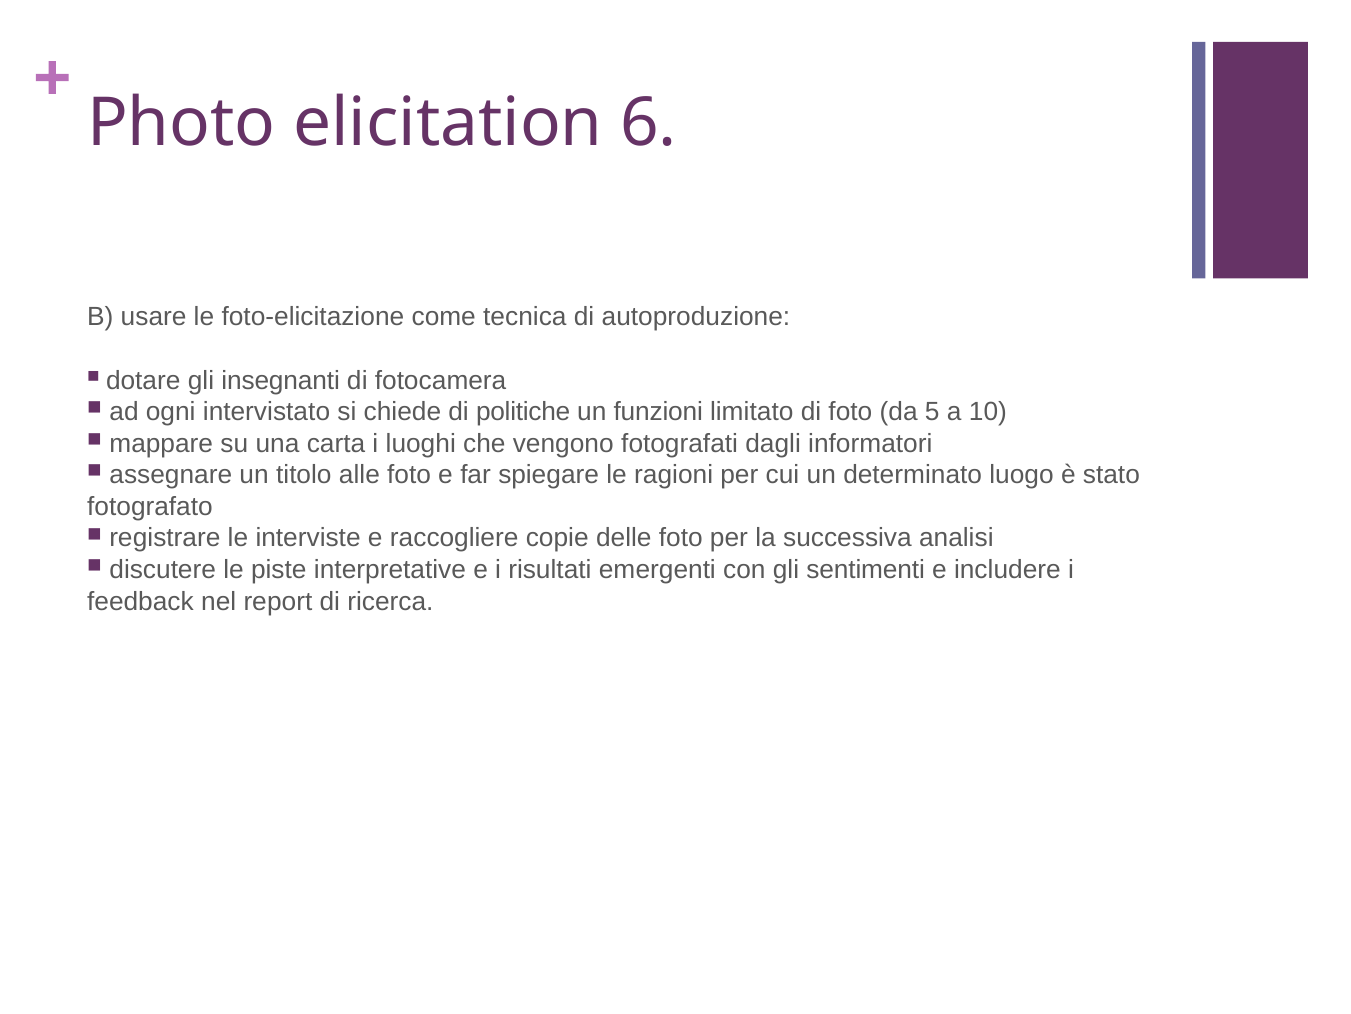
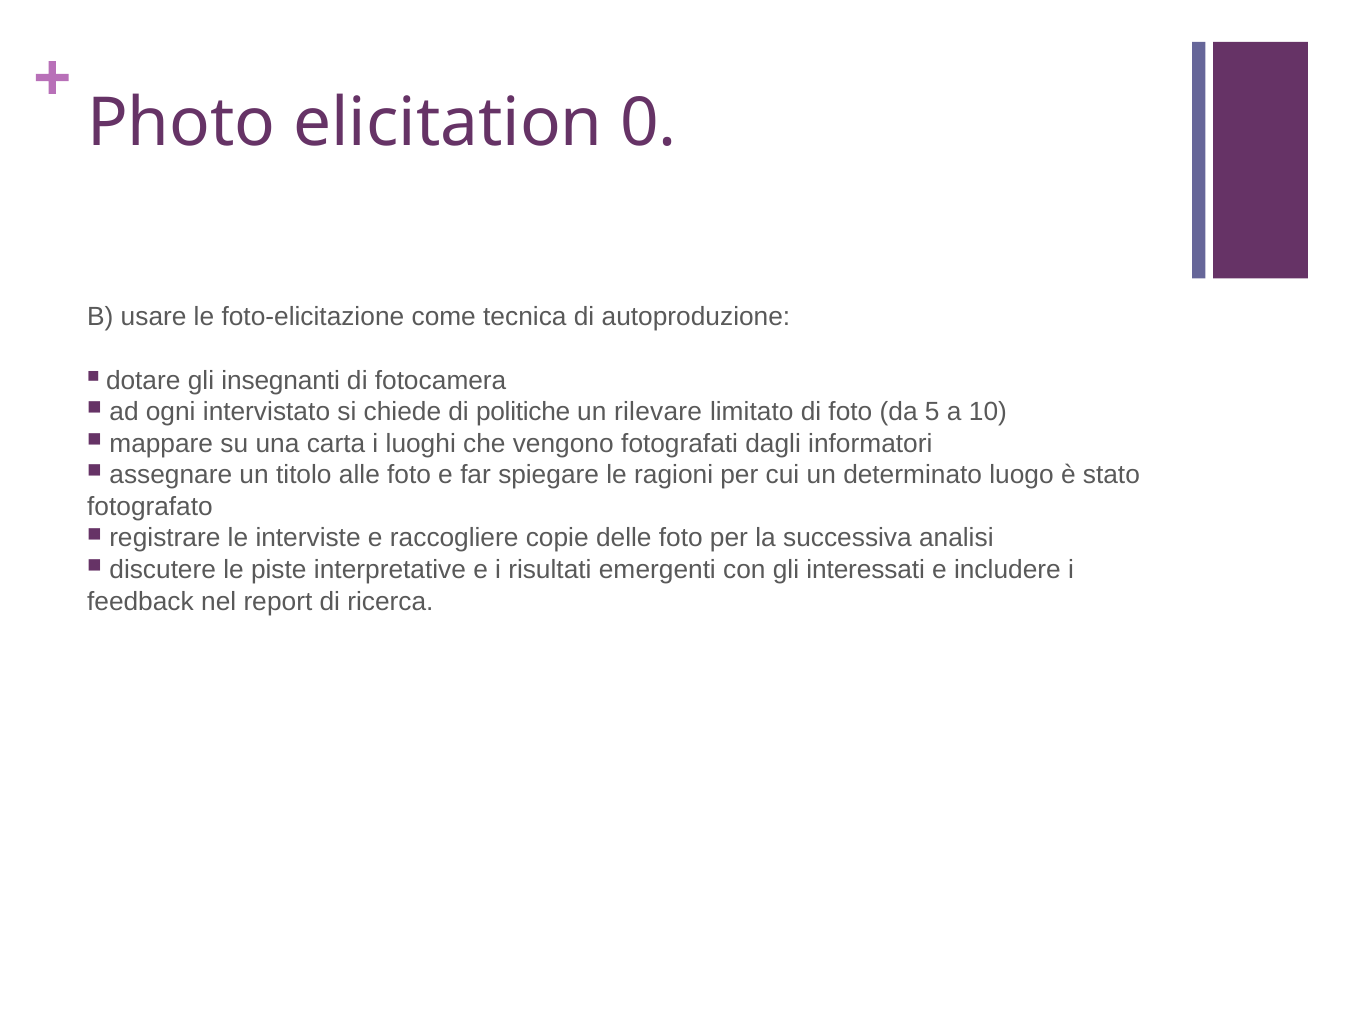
6: 6 -> 0
funzioni: funzioni -> rilevare
sentimenti: sentimenti -> interessati
